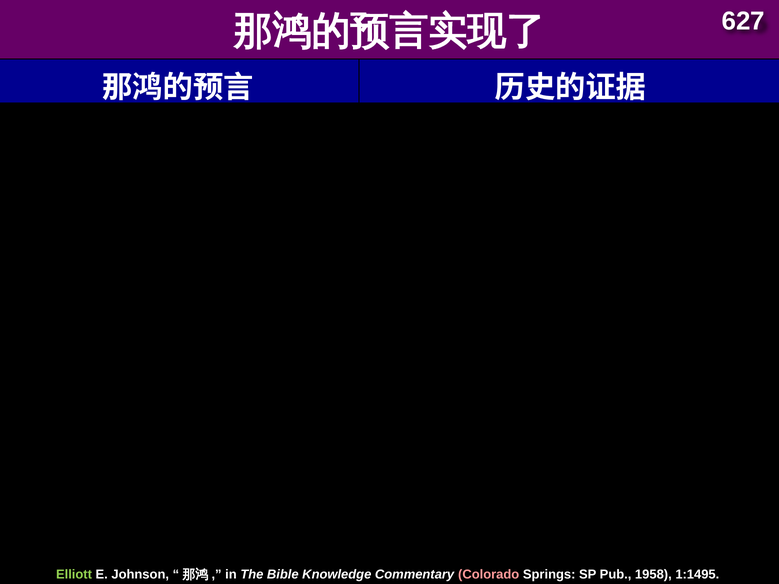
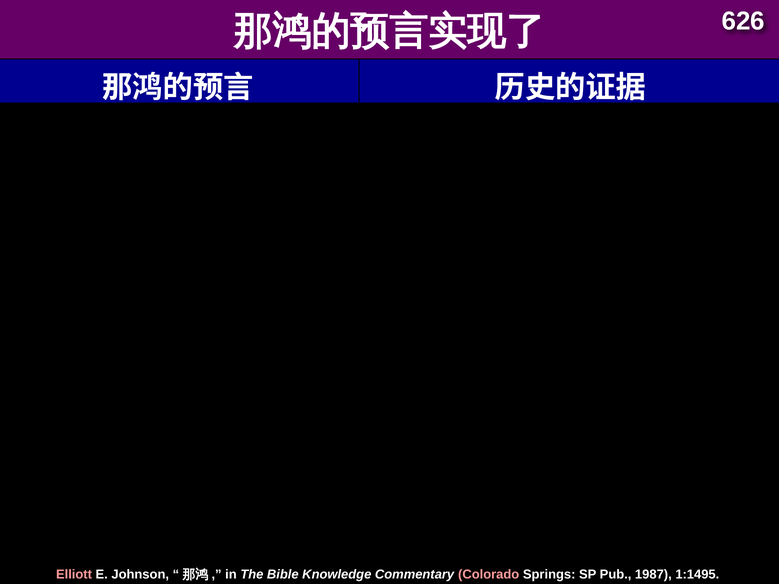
627: 627 -> 626
Elliott colour: light green -> pink
1958: 1958 -> 1987
